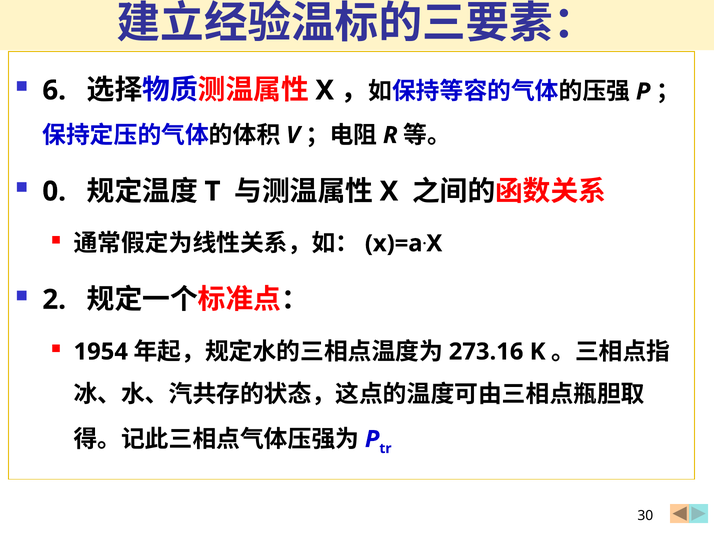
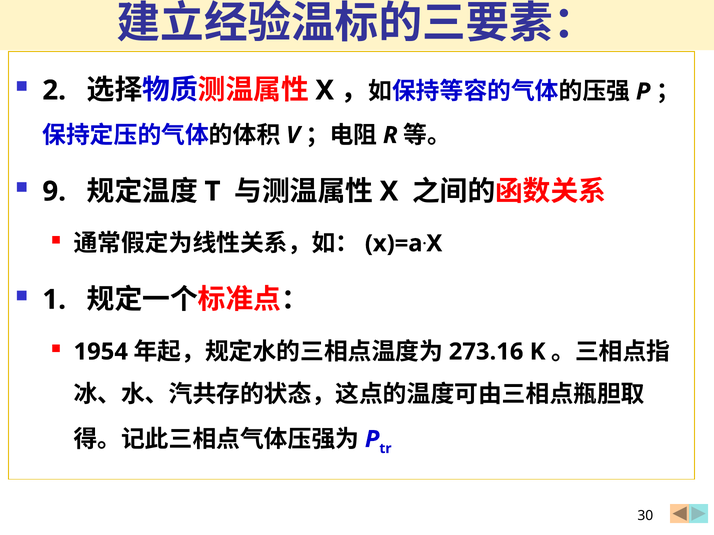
6: 6 -> 2
0: 0 -> 9
2: 2 -> 1
